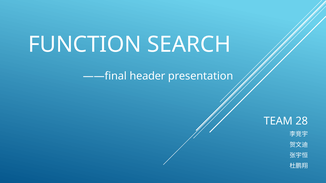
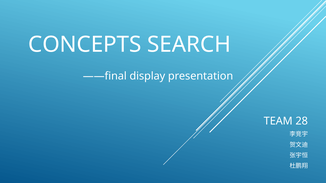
FUNCTION: FUNCTION -> CONCEPTS
header: header -> display
